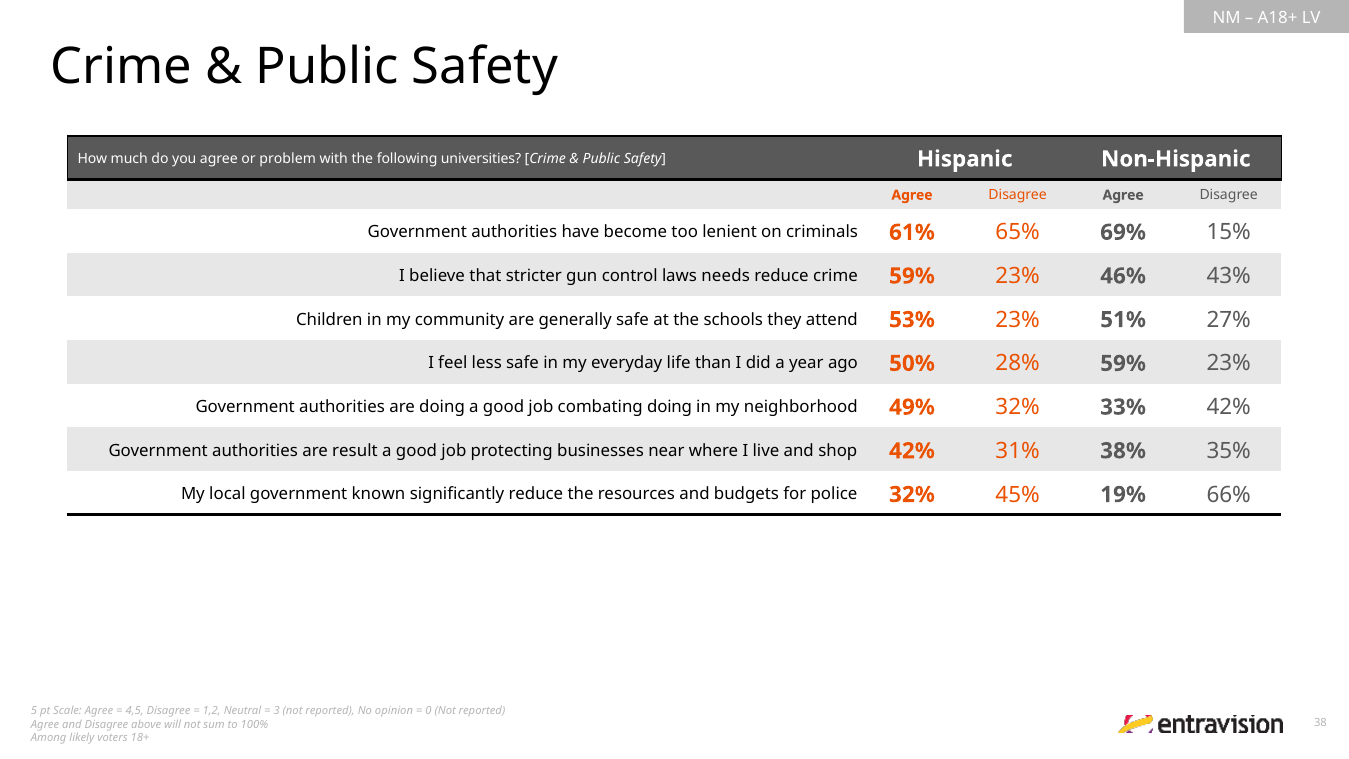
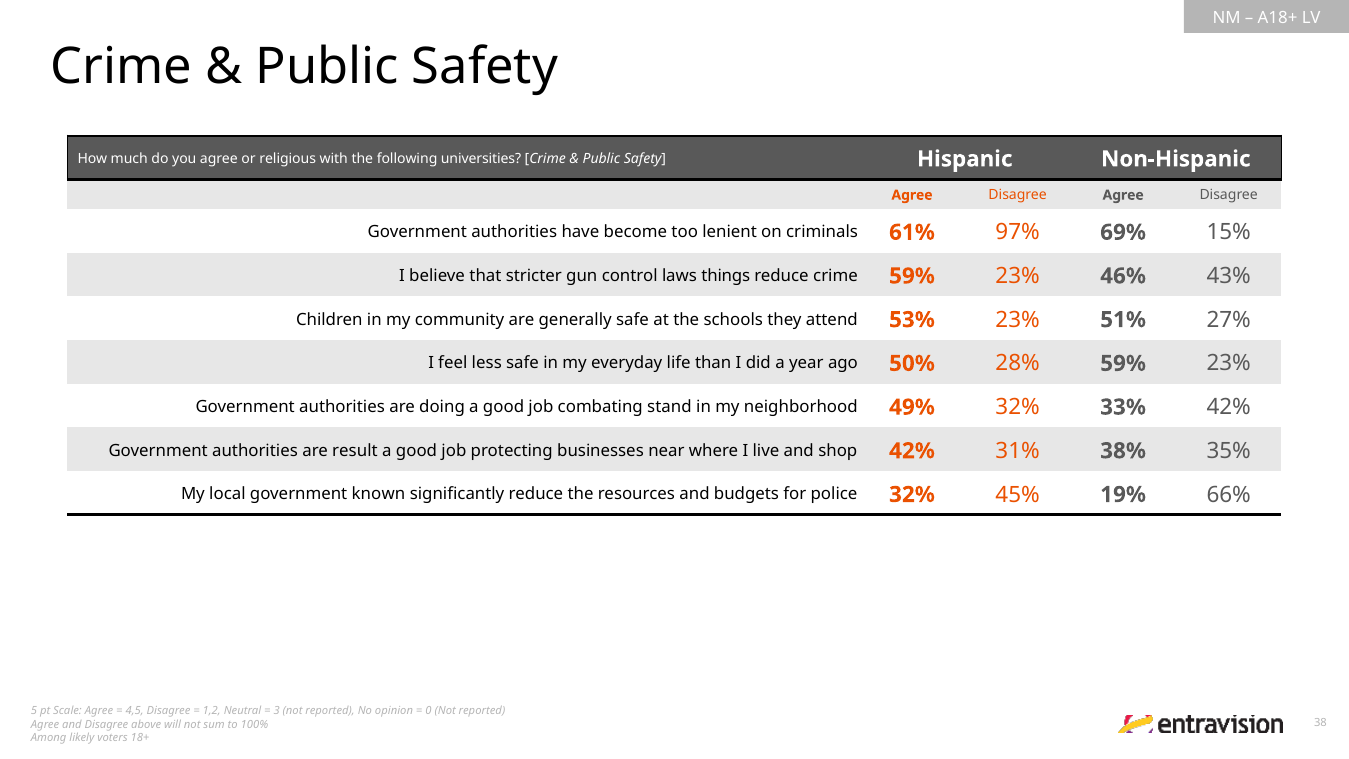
problem: problem -> religious
65%: 65% -> 97%
needs: needs -> things
combating doing: doing -> stand
